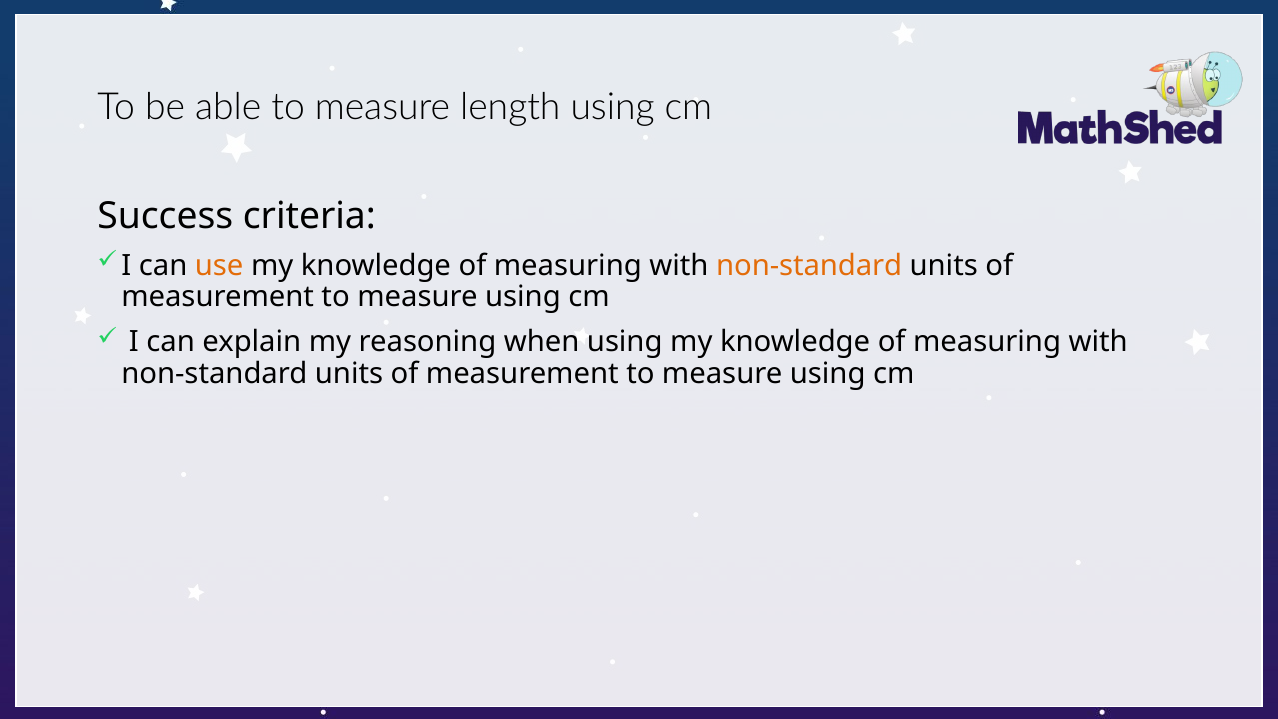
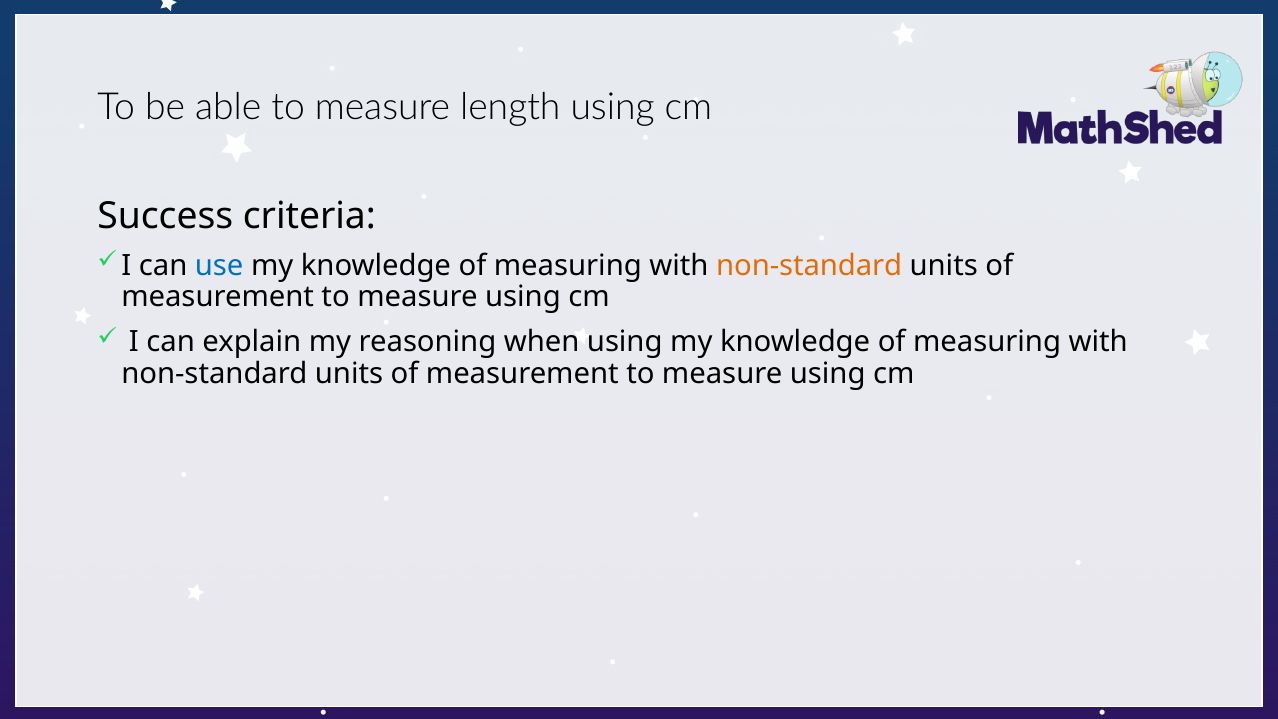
use colour: orange -> blue
